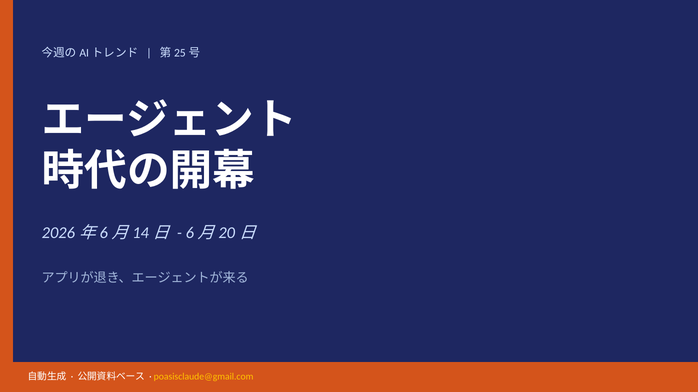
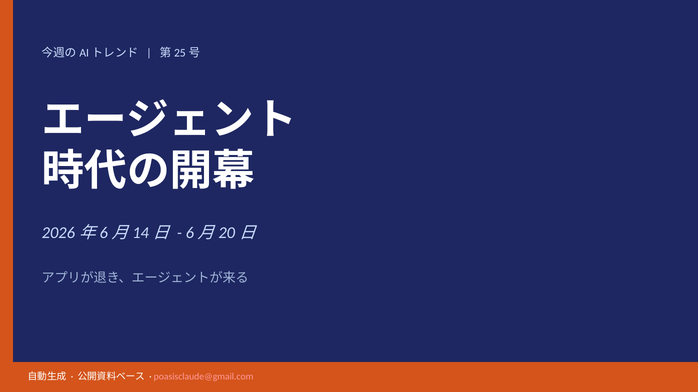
poasisclaude@gmail.com colour: yellow -> pink
